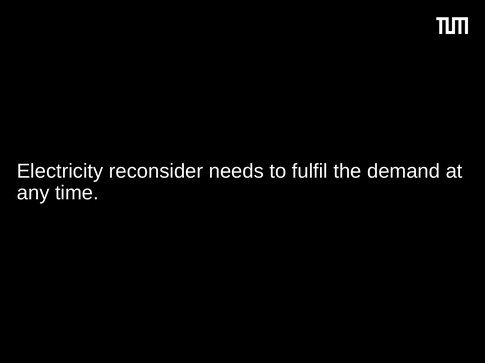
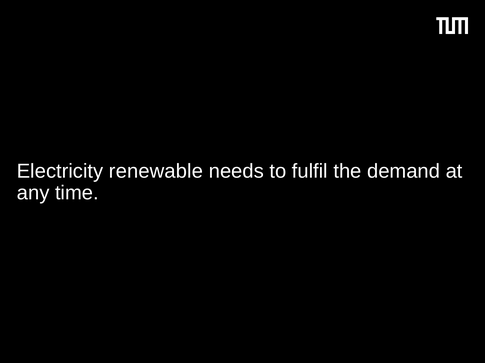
reconsider: reconsider -> renewable
